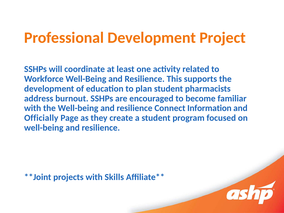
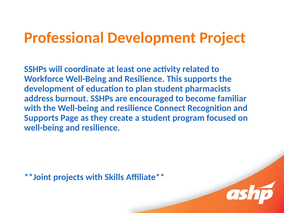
Information: Information -> Recognition
Officially at (41, 118): Officially -> Supports
